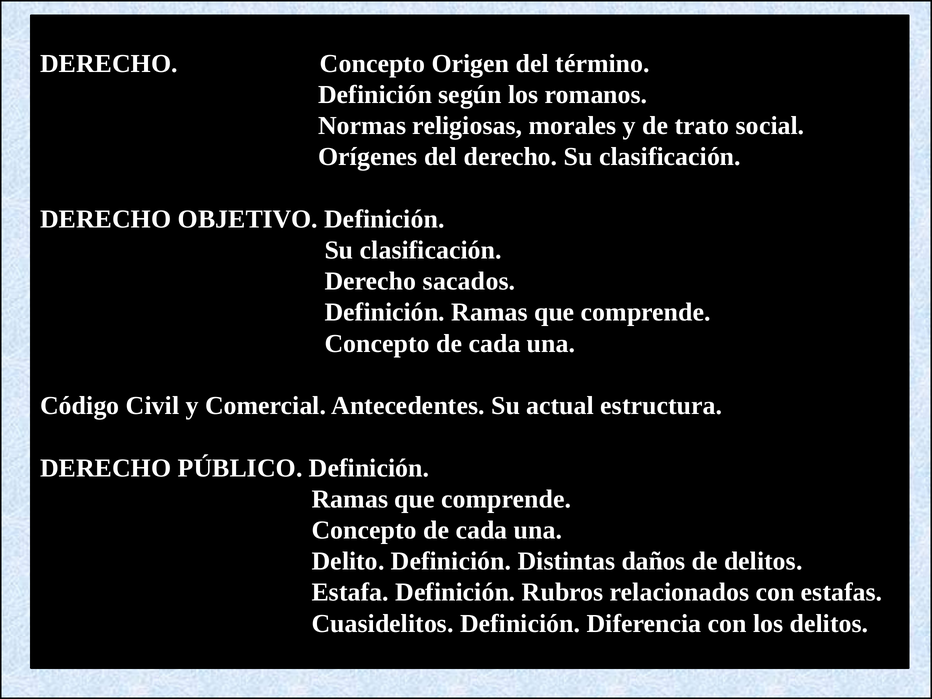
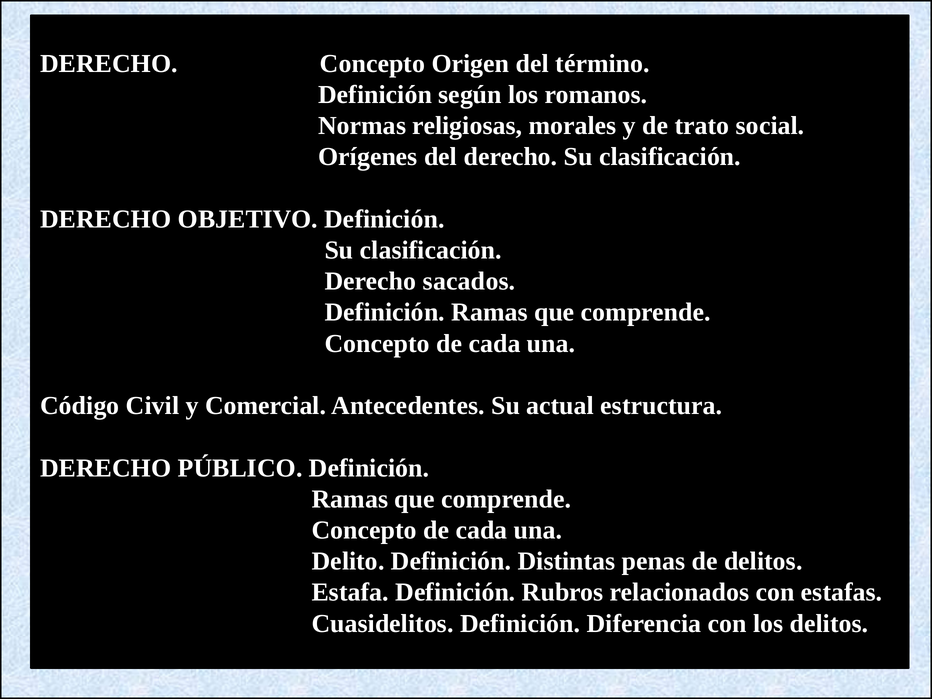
daños: daños -> penas
